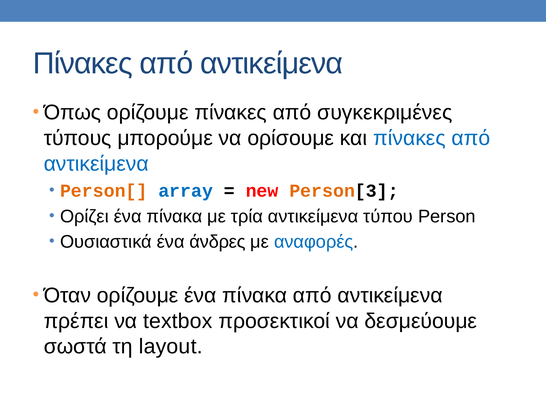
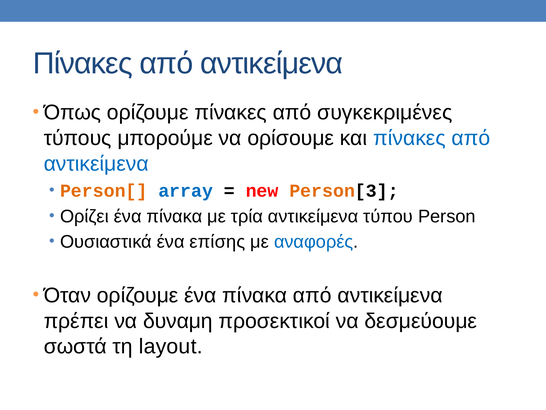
άνδρες: άνδρες -> επίσης
textbox: textbox -> δυναμη
